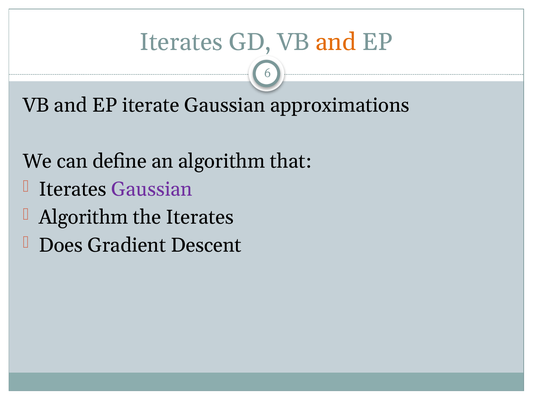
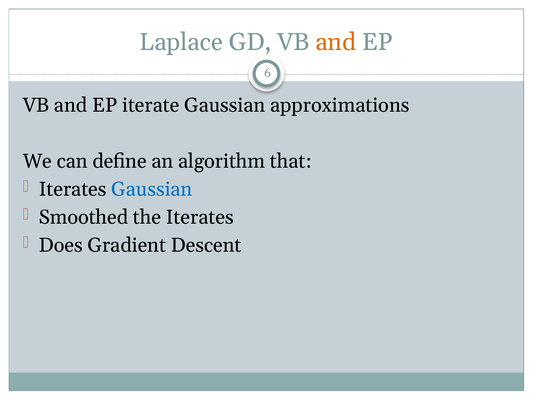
Iterates at (181, 42): Iterates -> Laplace
Gaussian at (152, 189) colour: purple -> blue
Algorithm at (84, 217): Algorithm -> Smoothed
